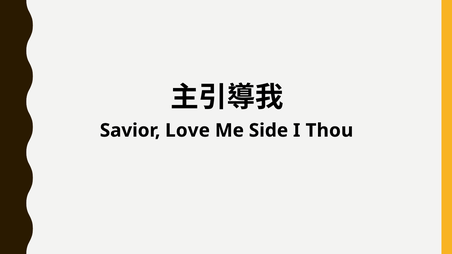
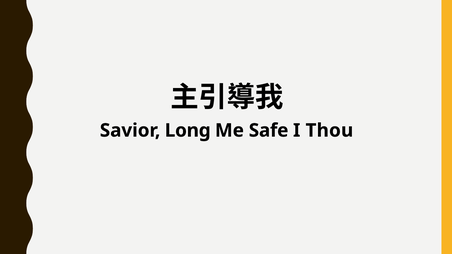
Love: Love -> Long
Side: Side -> Safe
